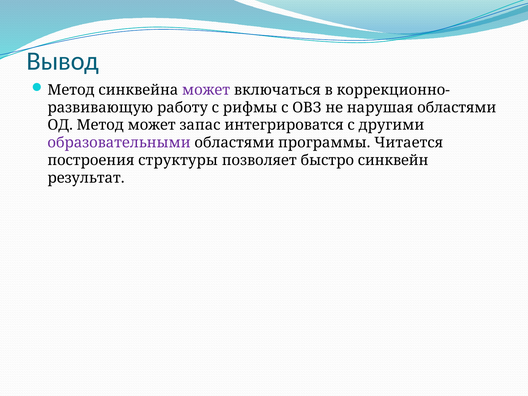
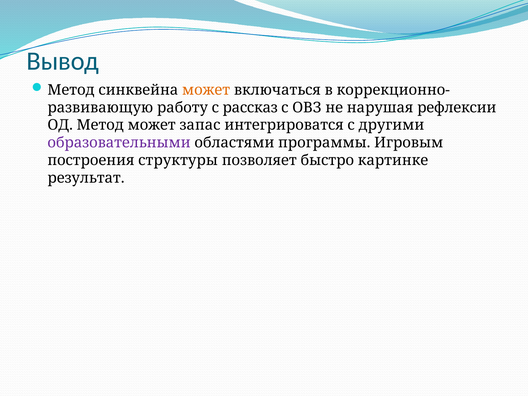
может at (206, 90) colour: purple -> orange
рифмы: рифмы -> рассказ
нарушая областями: областями -> рефлексии
Читается: Читается -> Игровым
синквейн: синквейн -> картинке
